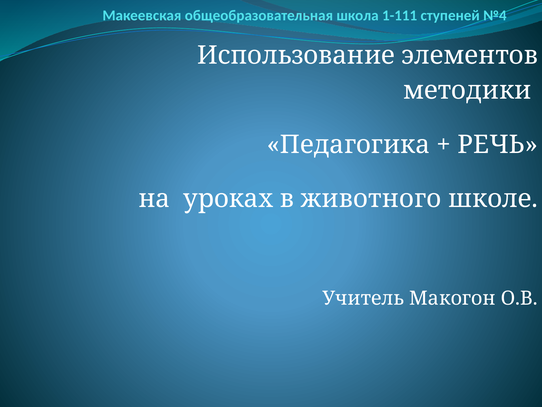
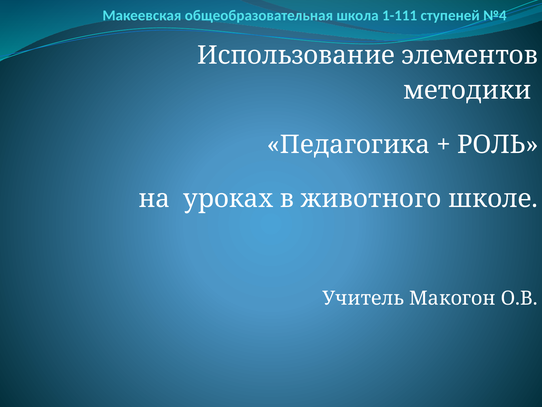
РЕЧЬ: РЕЧЬ -> РОЛЬ
